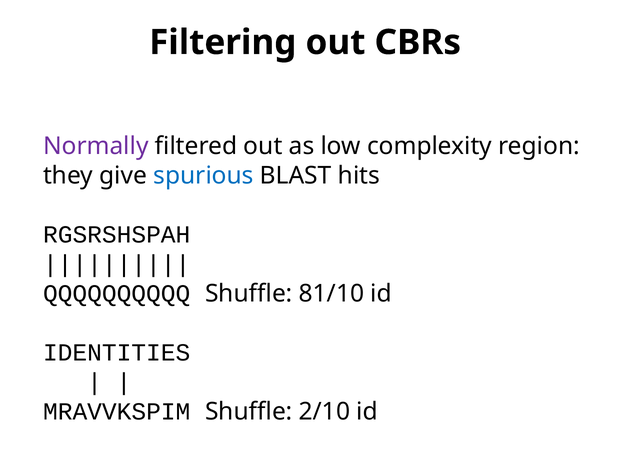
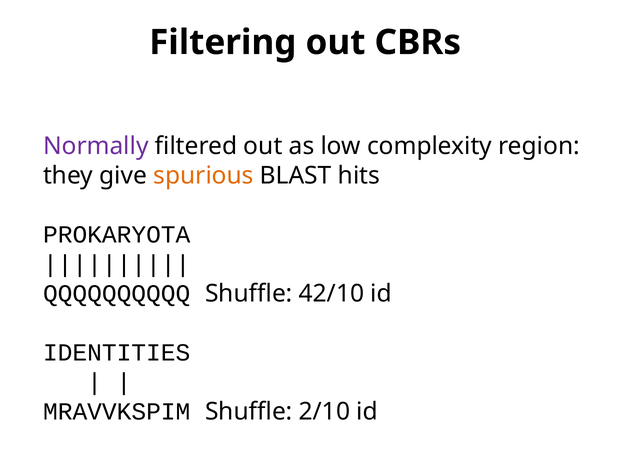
spurious colour: blue -> orange
RGSRSHSPAH: RGSRSHSPAH -> PROKARYOTA
81/10: 81/10 -> 42/10
